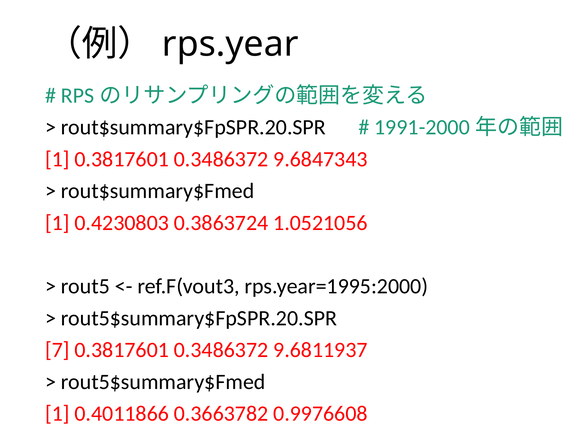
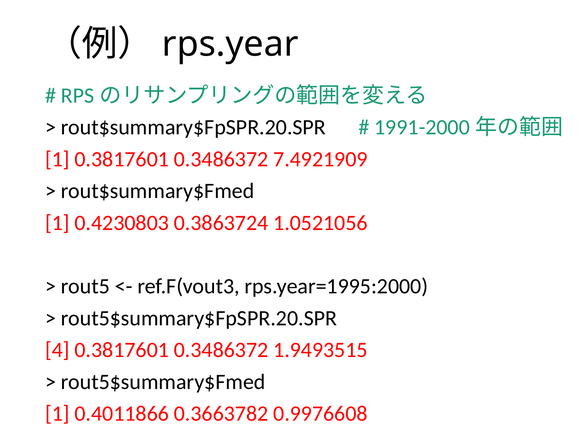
9.6847343: 9.6847343 -> 7.4921909
7: 7 -> 4
9.6811937: 9.6811937 -> 1.9493515
